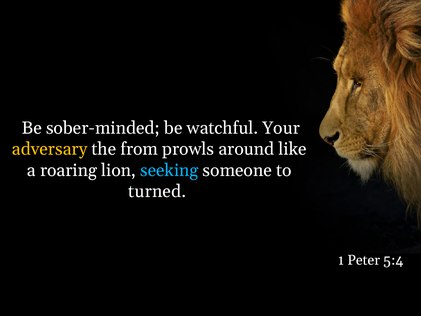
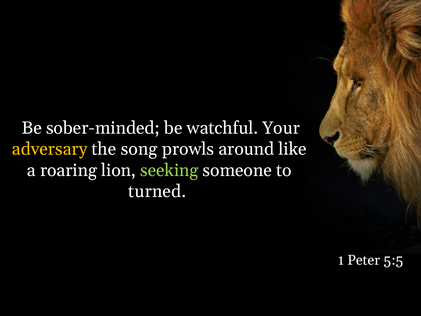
from: from -> song
seeking colour: light blue -> light green
5:4: 5:4 -> 5:5
